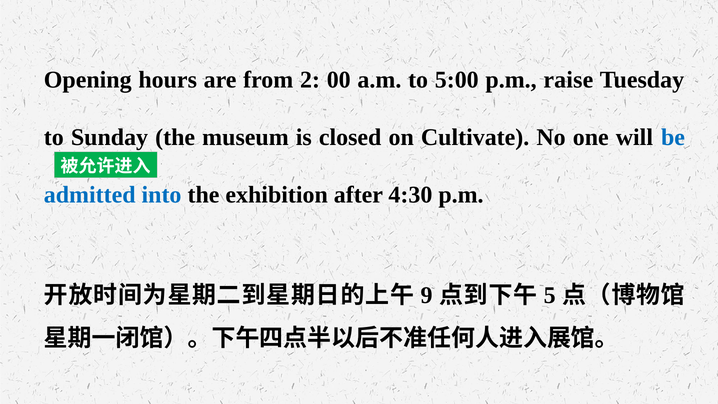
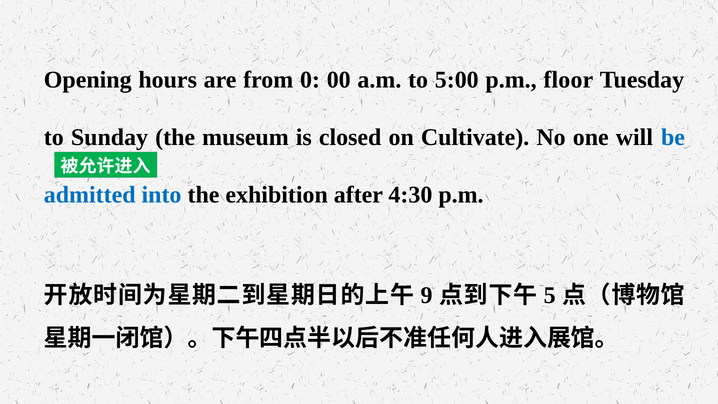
2: 2 -> 0
raise: raise -> floor
